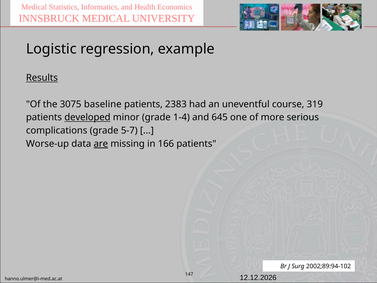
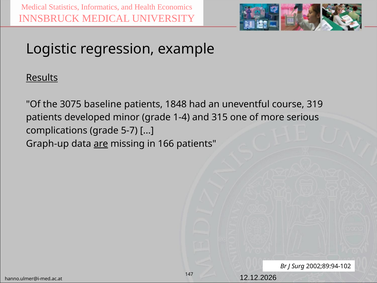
2383: 2383 -> 1848
developed underline: present -> none
645: 645 -> 315
Worse-up: Worse-up -> Graph-up
